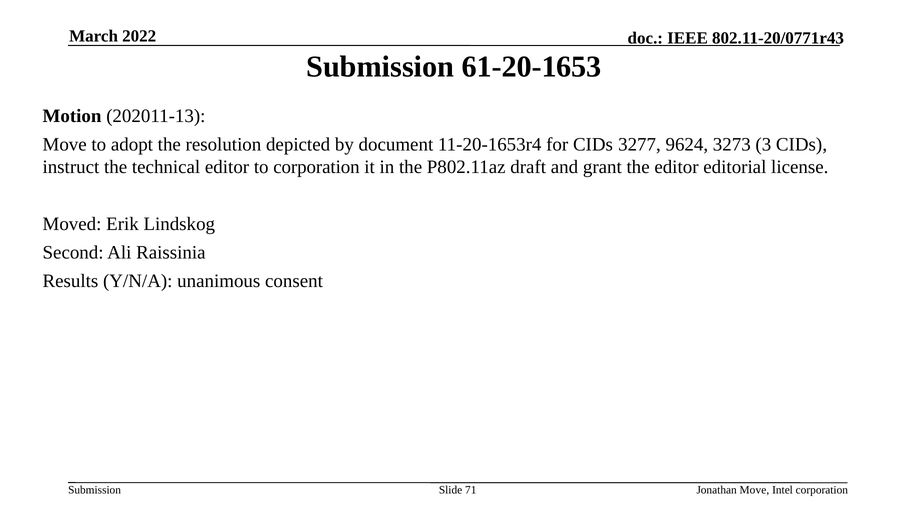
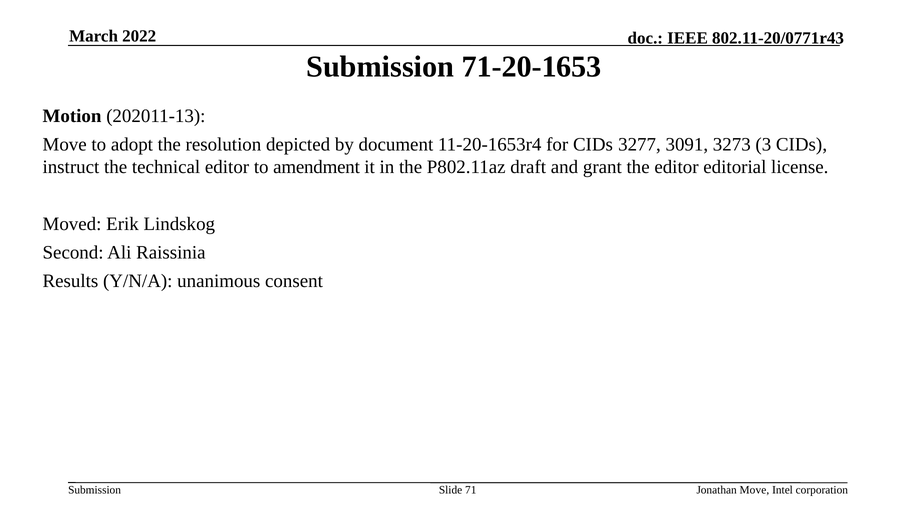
61-20-1653: 61-20-1653 -> 71-20-1653
9624: 9624 -> 3091
to corporation: corporation -> amendment
